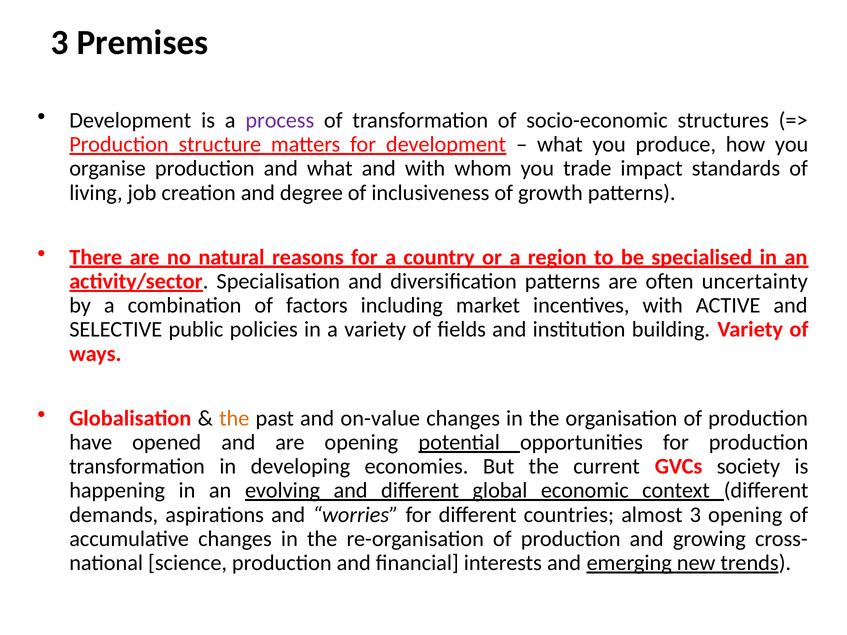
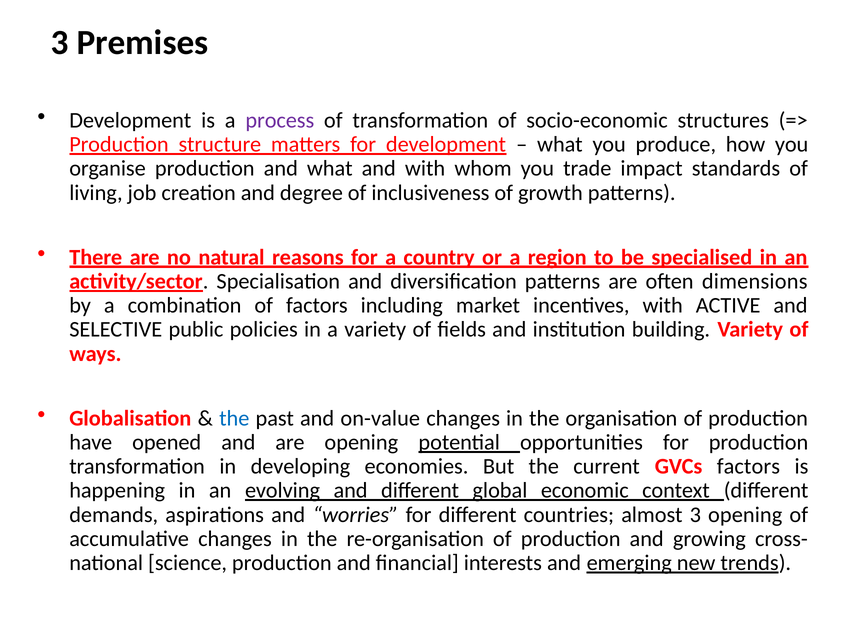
uncertainty: uncertainty -> dimensions
the at (234, 418) colour: orange -> blue
GVCs society: society -> factors
